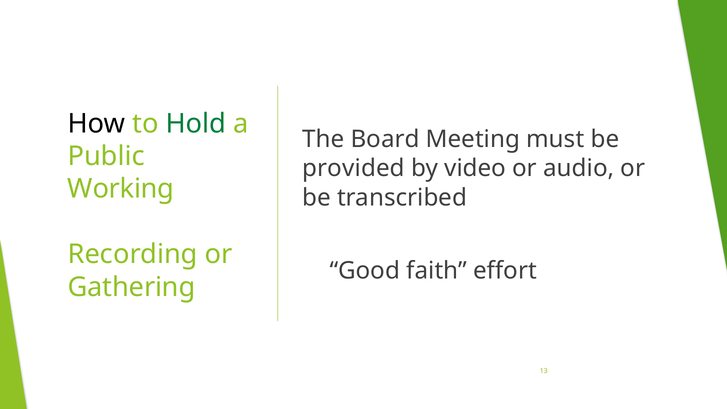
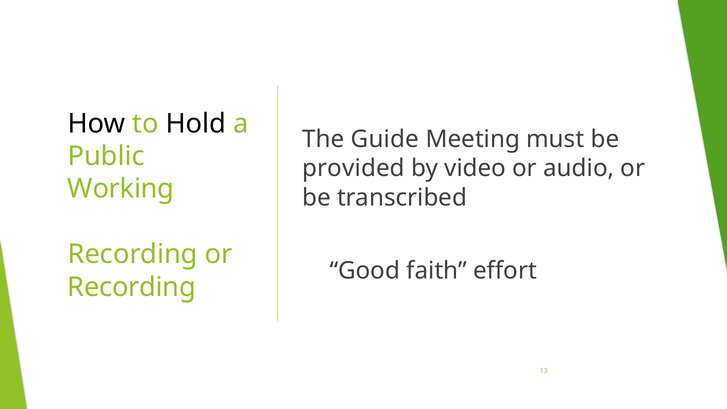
Hold colour: green -> black
Board: Board -> Guide
Gathering at (132, 287): Gathering -> Recording
